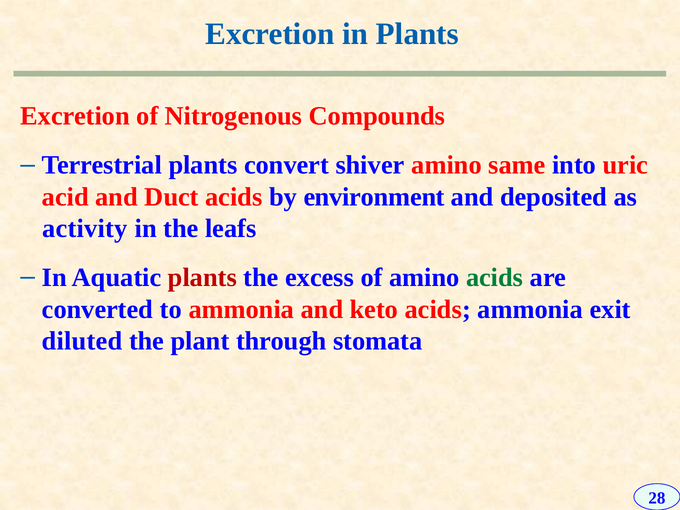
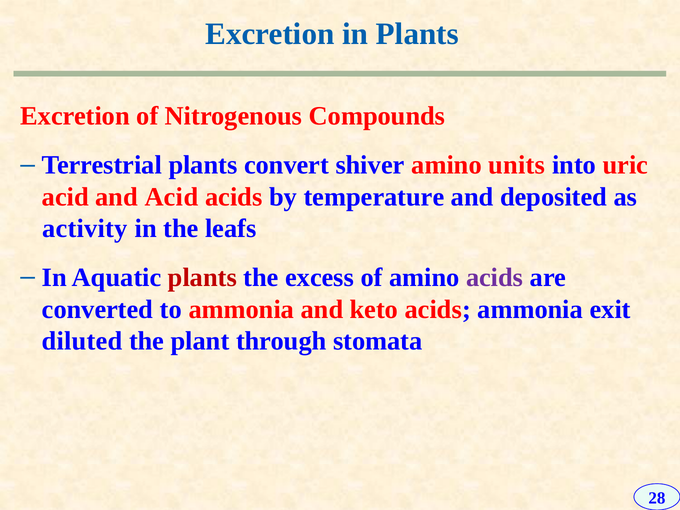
same: same -> units
and Duct: Duct -> Acid
environment: environment -> temperature
acids at (495, 278) colour: green -> purple
